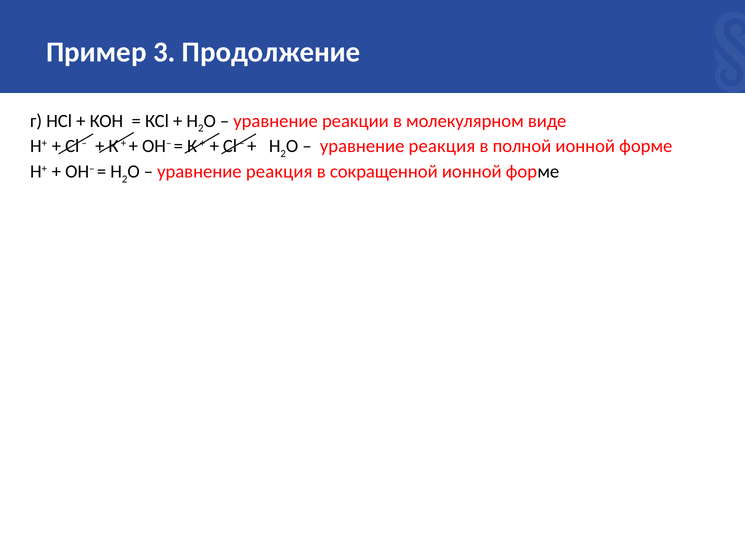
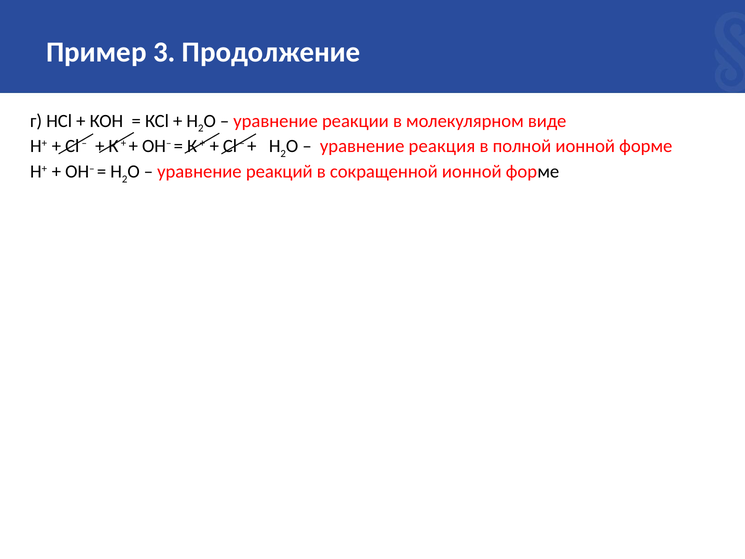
реакция at (279, 172): реакция -> реакций
